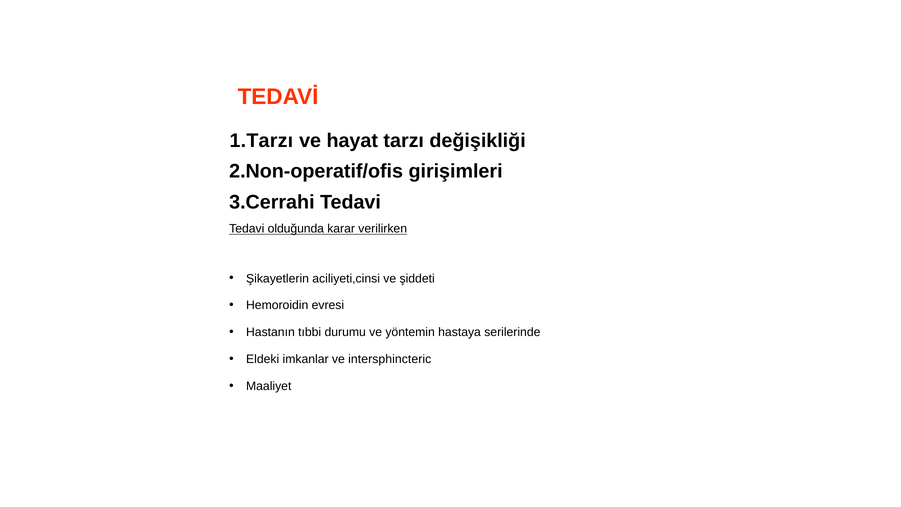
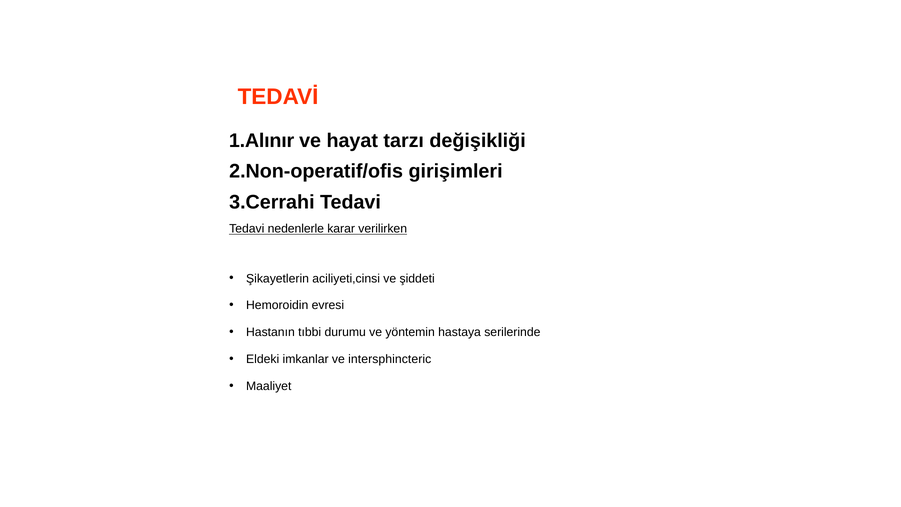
1.Tarzı: 1.Tarzı -> 1.Alınır
olduğunda: olduğunda -> nedenlerle
